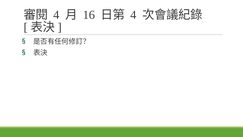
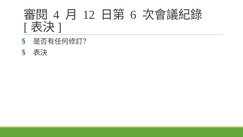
16: 16 -> 12
4 at (133, 15): 4 -> 6
